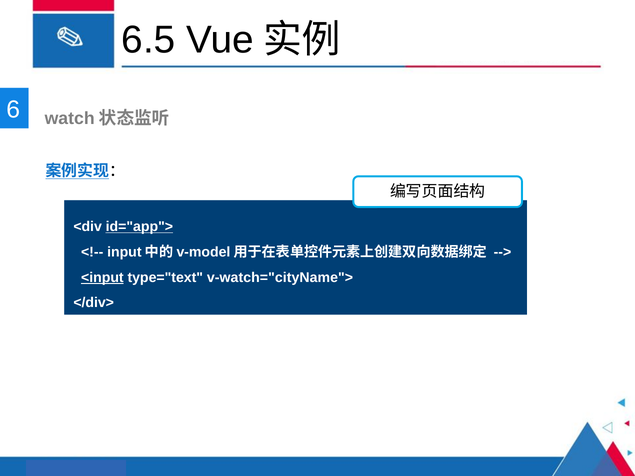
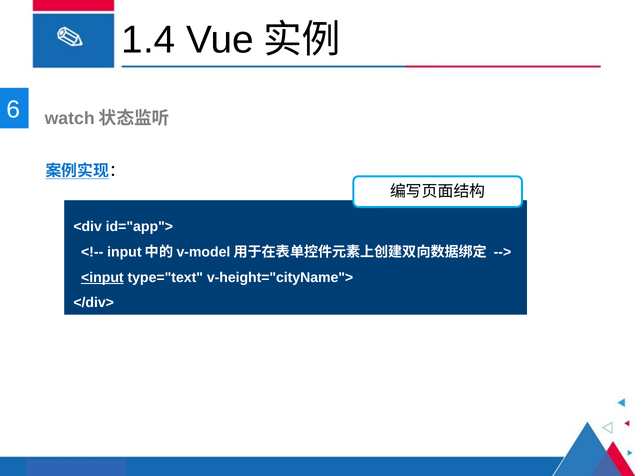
6.5: 6.5 -> 1.4
id="app"> underline: present -> none
v-watch="cityName">: v-watch="cityName"> -> v-height="cityName">
